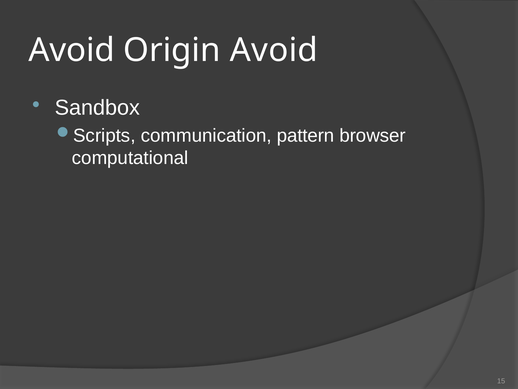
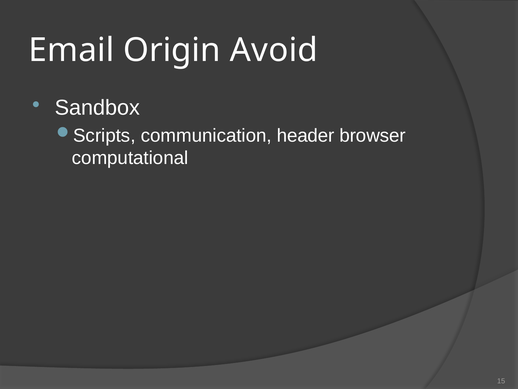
Avoid at (72, 50): Avoid -> Email
pattern: pattern -> header
